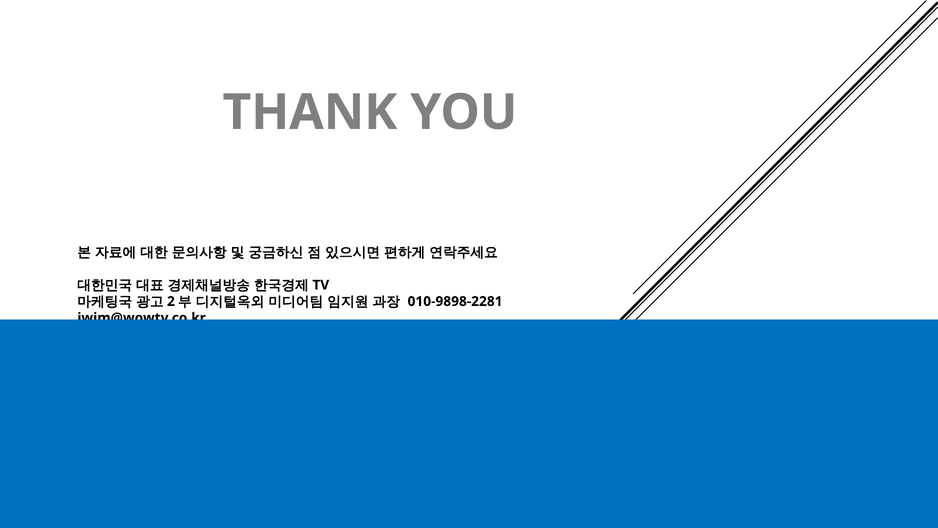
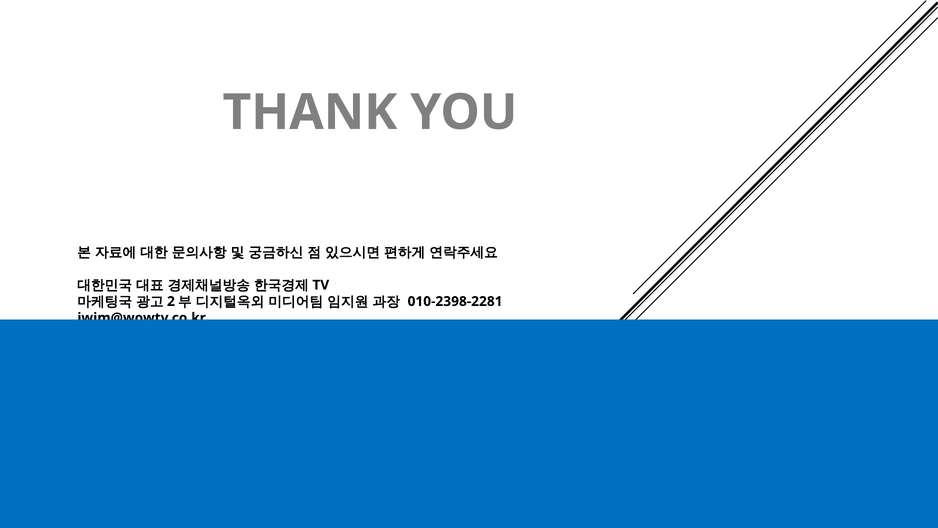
010-9898-2281: 010-9898-2281 -> 010-2398-2281
